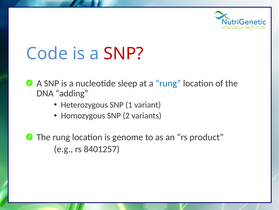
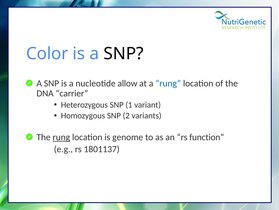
Code: Code -> Color
SNP at (124, 54) colour: red -> black
sleep: sleep -> allow
adding: adding -> carrier
rung at (61, 137) underline: none -> present
product: product -> function
8401257: 8401257 -> 1801137
